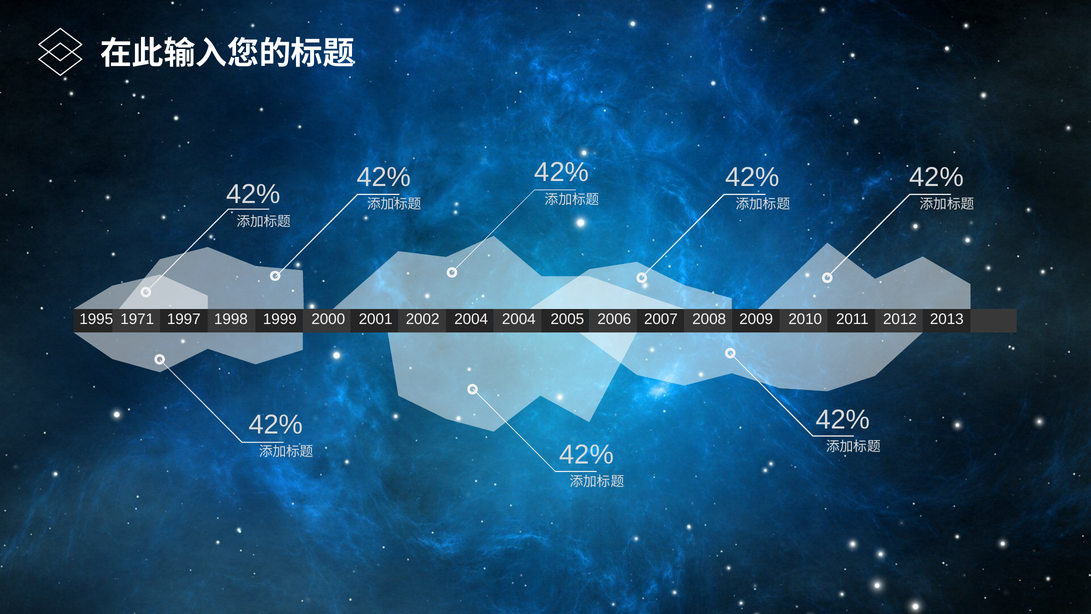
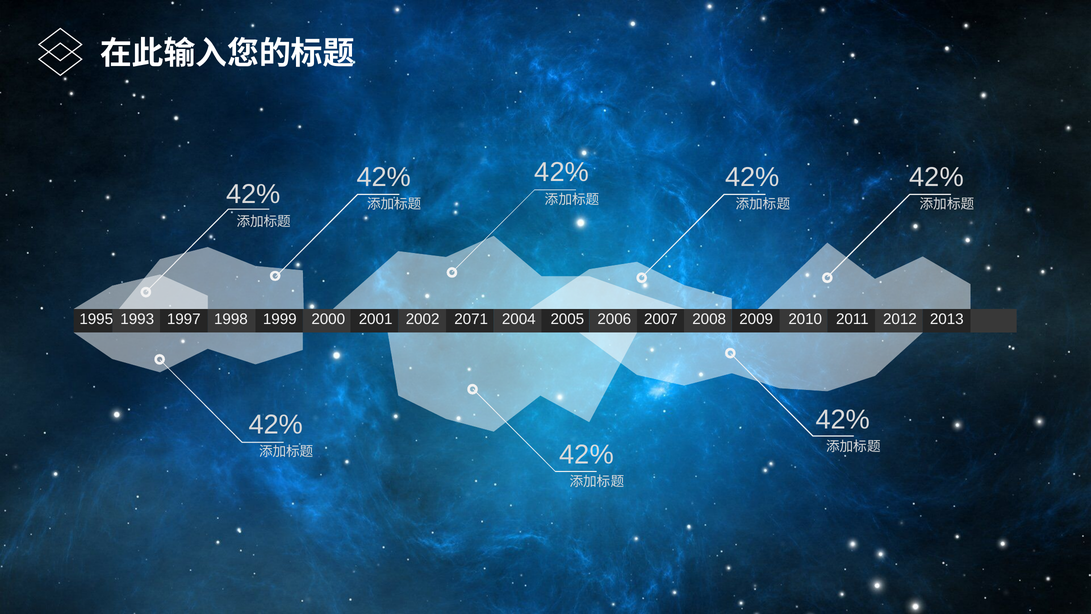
1971: 1971 -> 1993
2004 at (471, 319): 2004 -> 2071
